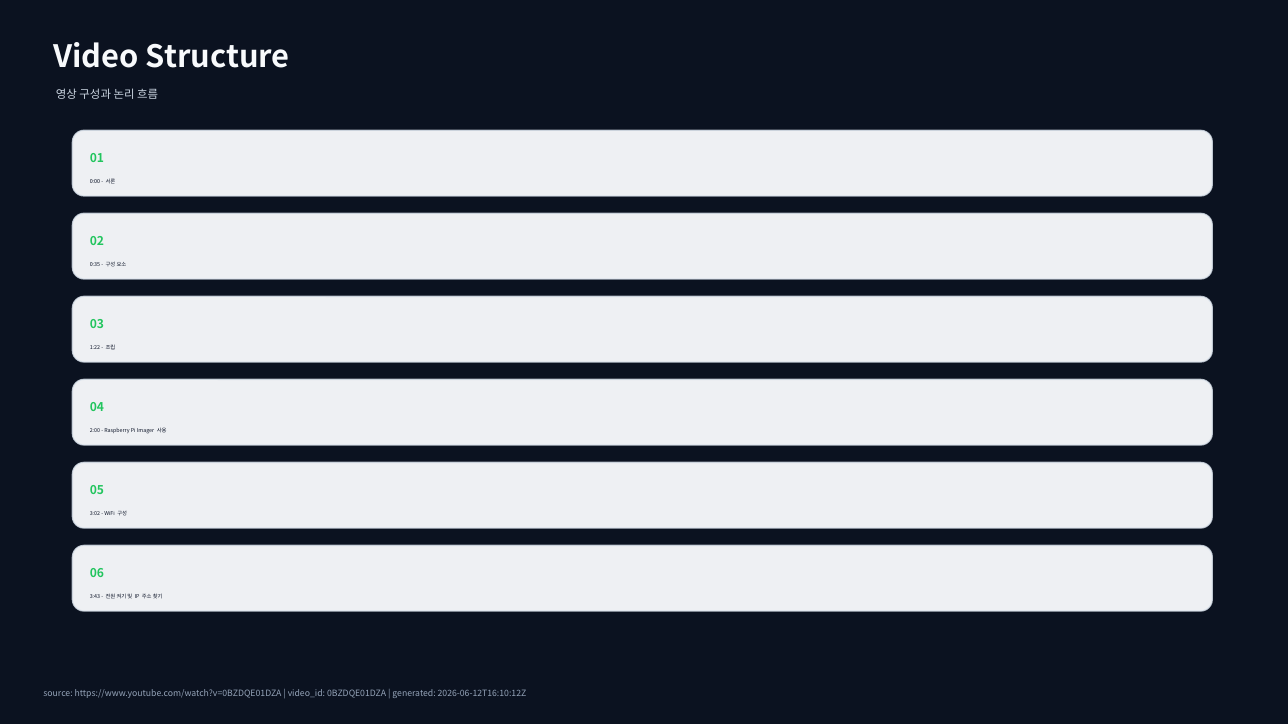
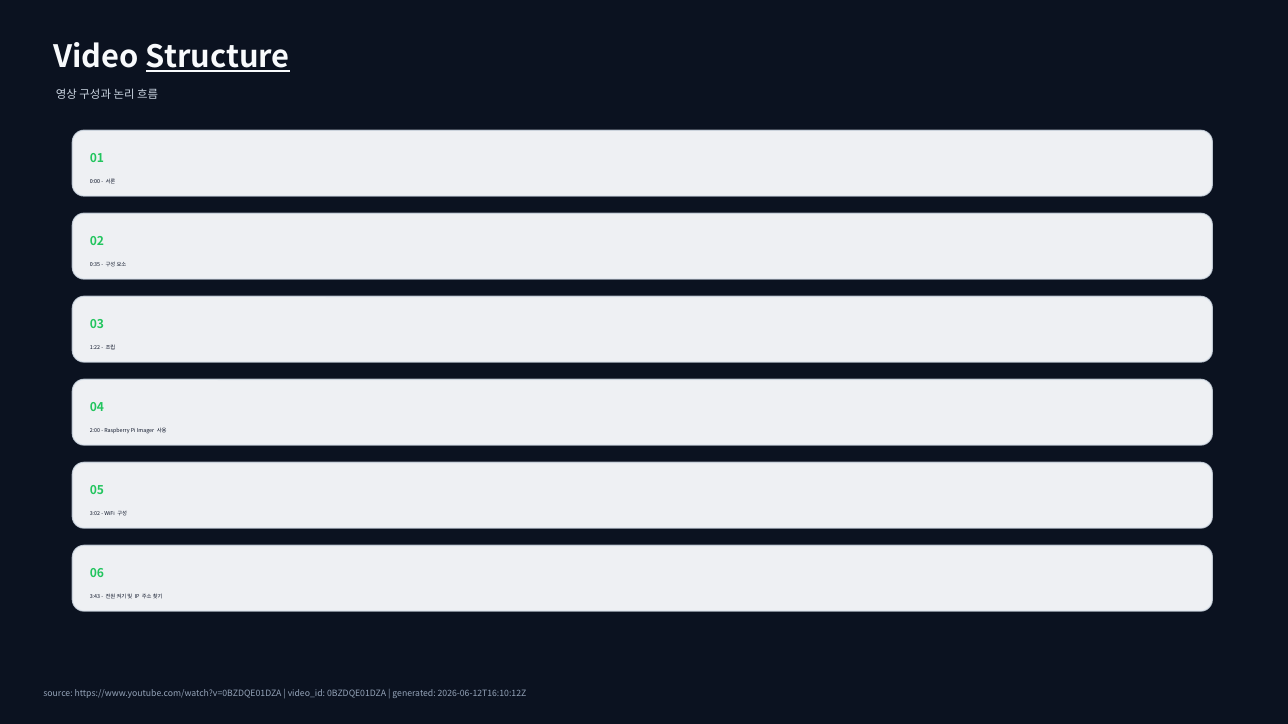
Structure underline: none -> present
